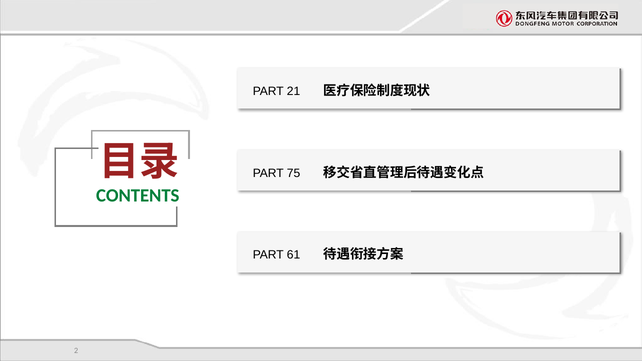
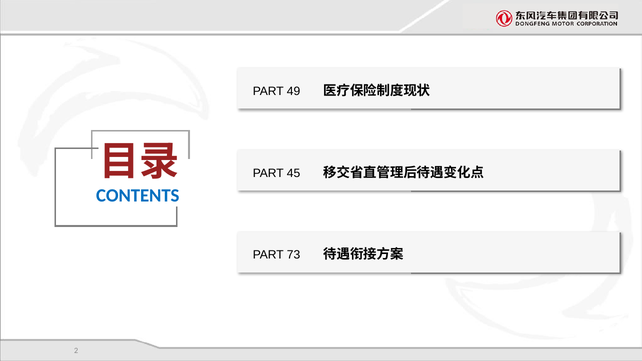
21: 21 -> 49
75: 75 -> 45
CONTENTS colour: green -> blue
61: 61 -> 73
